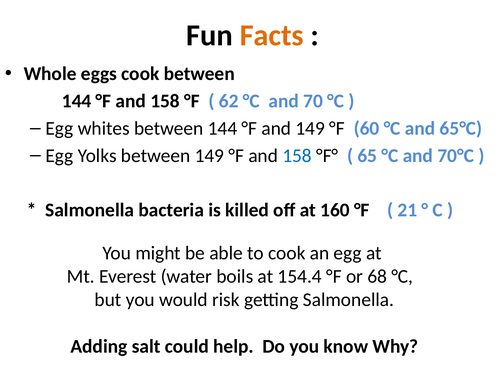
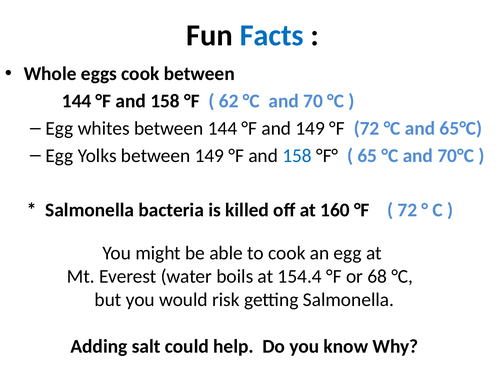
Facts colour: orange -> blue
°F 60: 60 -> 72
21 at (407, 210): 21 -> 72
